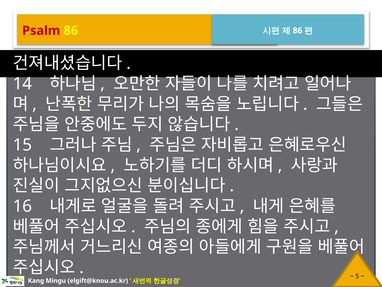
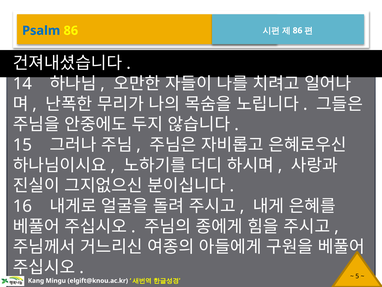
Psalm colour: red -> blue
